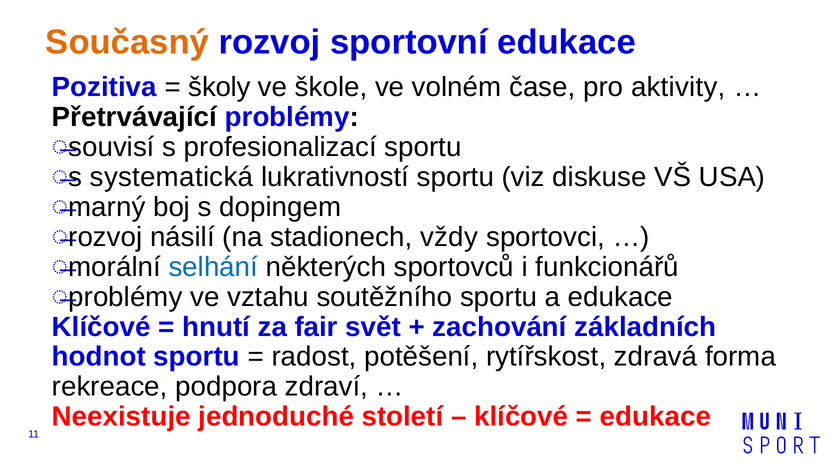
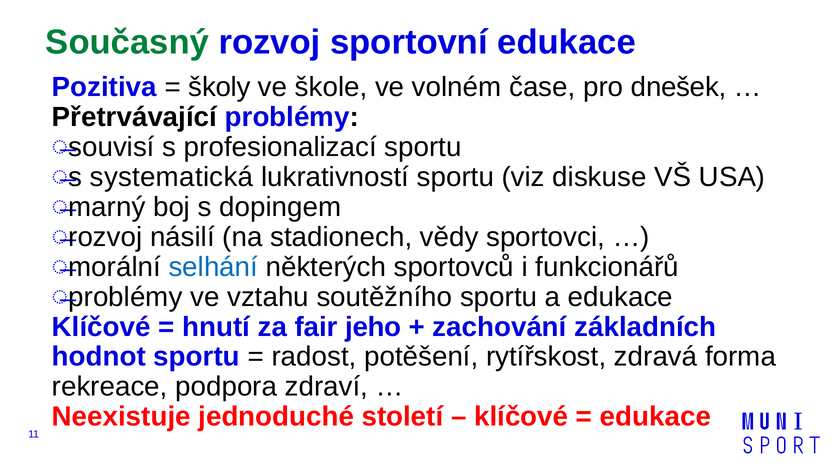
Současný colour: orange -> green
aktivity: aktivity -> dnešek
vždy: vždy -> vědy
svět: svět -> jeho
